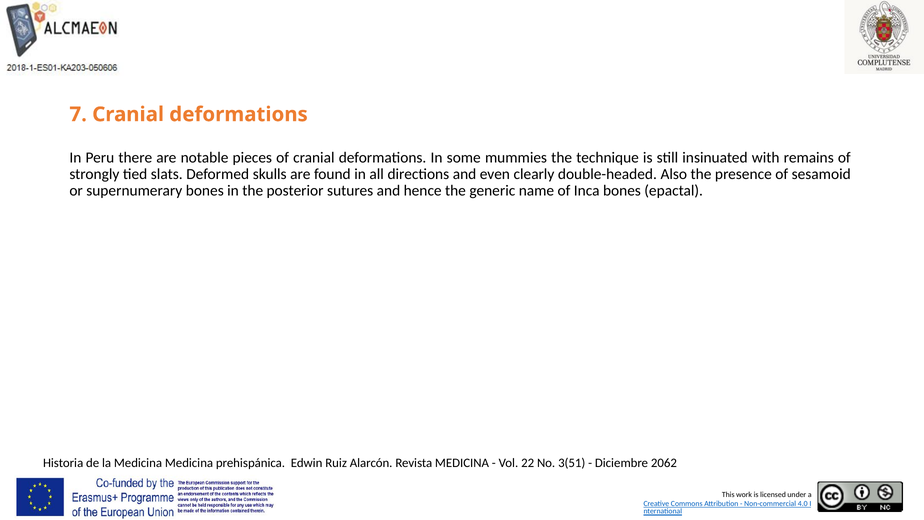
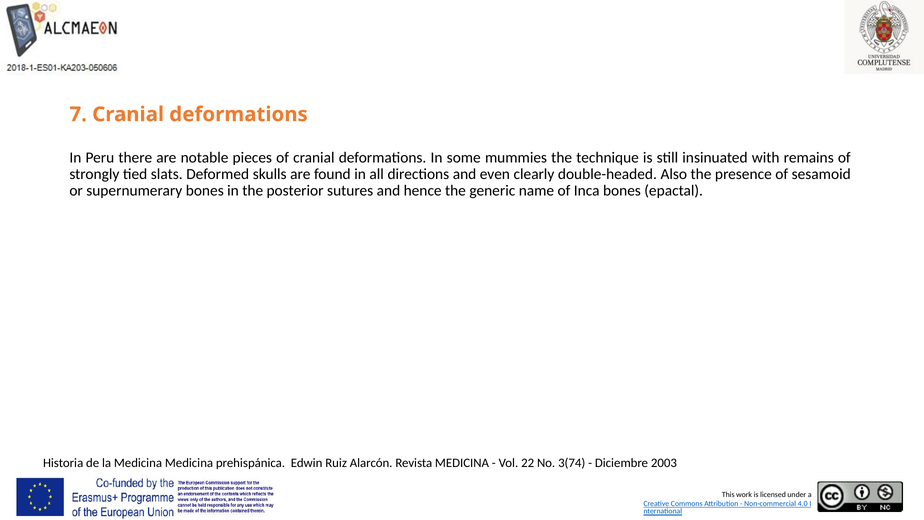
3(51: 3(51 -> 3(74
2062: 2062 -> 2003
